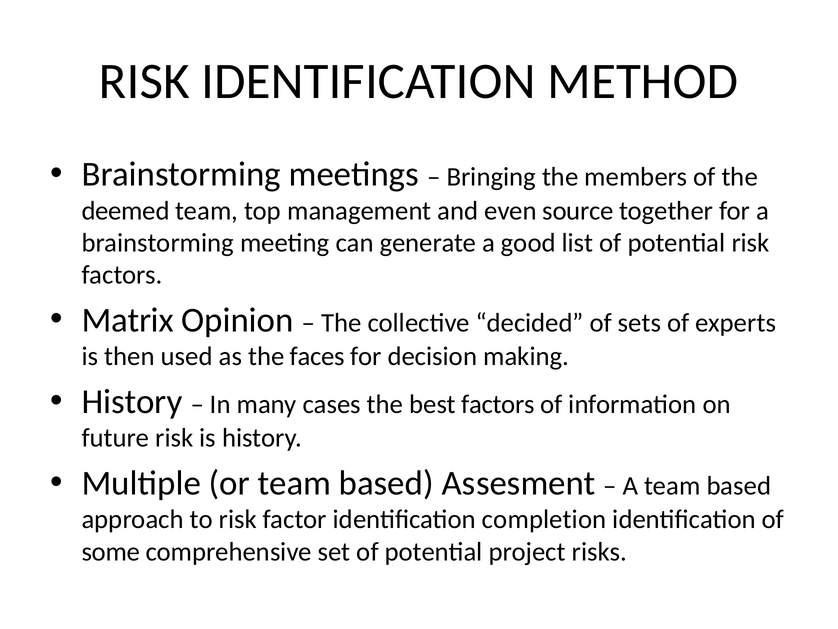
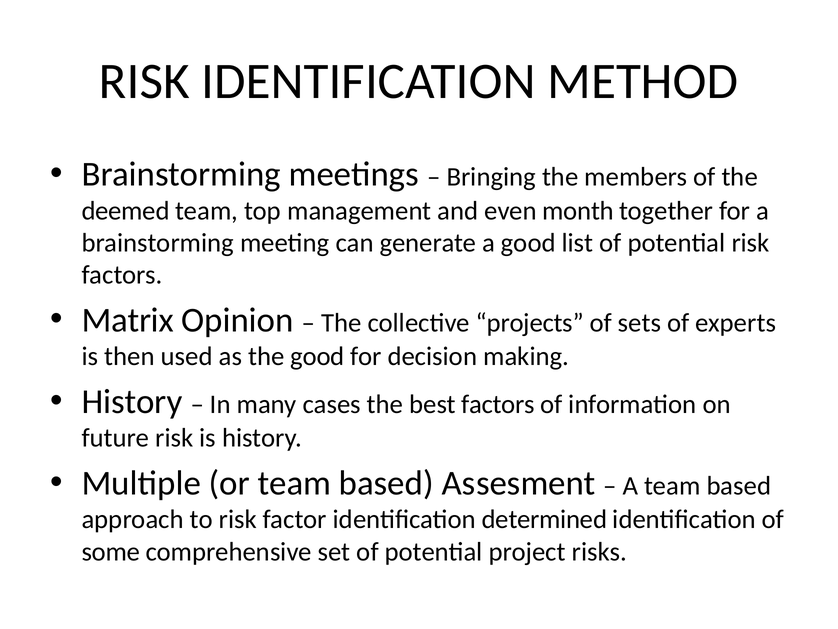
source: source -> month
decided: decided -> projects
the faces: faces -> good
completion: completion -> determined
